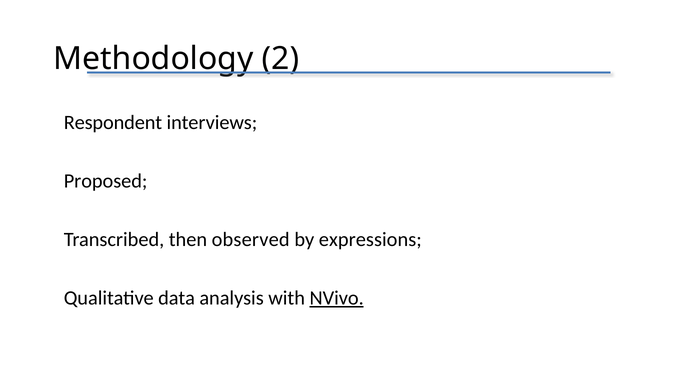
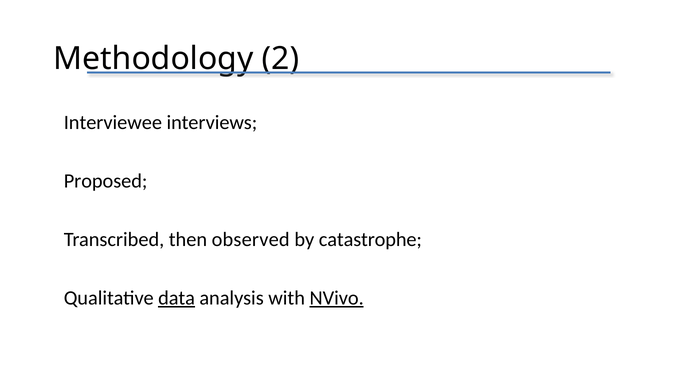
Respondent: Respondent -> Interviewee
expressions: expressions -> catastrophe
data underline: none -> present
